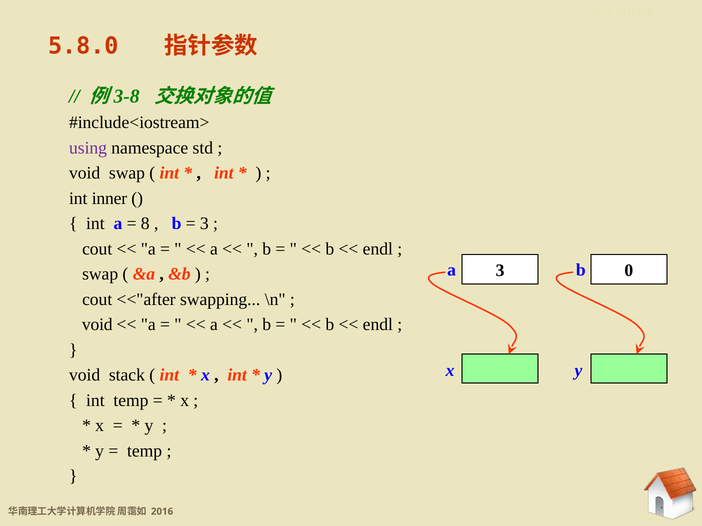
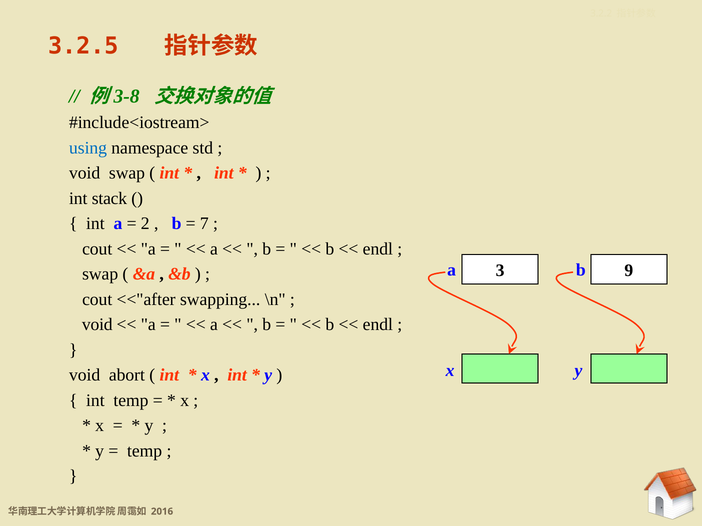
5.8.0: 5.8.0 -> 3.2.5
using colour: purple -> blue
inner: inner -> stack
8: 8 -> 2
3 at (204, 224): 3 -> 7
0: 0 -> 9
stack: stack -> abort
